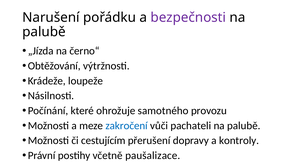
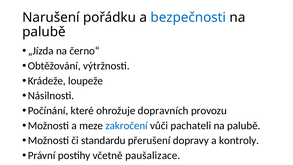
bezpečnosti colour: purple -> blue
samotného: samotného -> dopravních
cestujícím: cestujícím -> standardu
